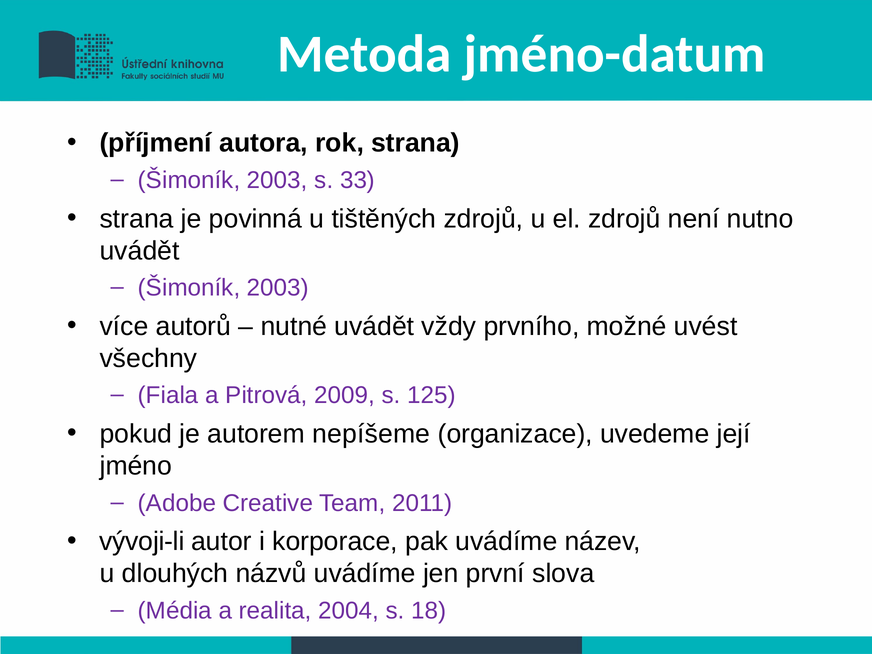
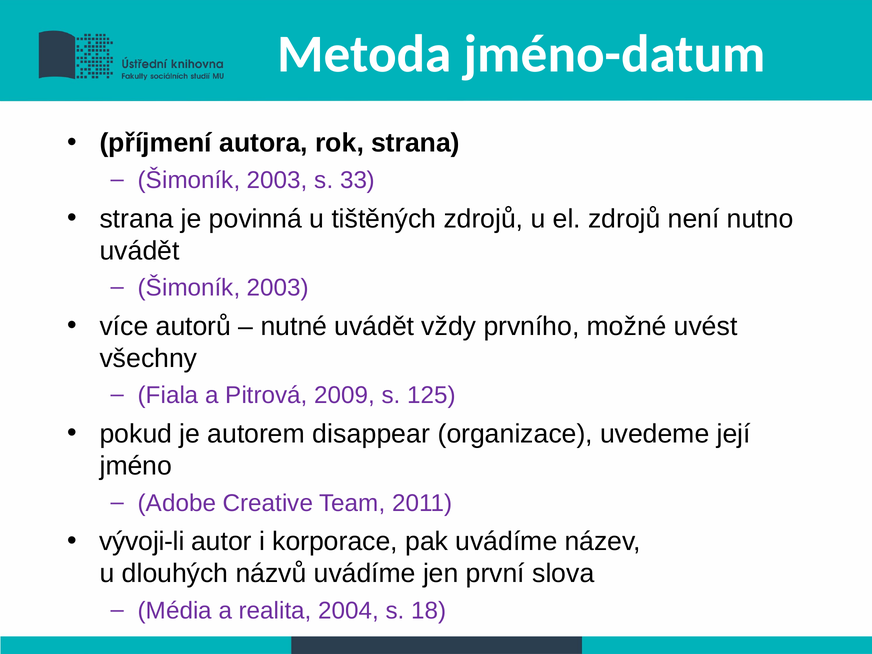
nepíšeme: nepíšeme -> disappear
